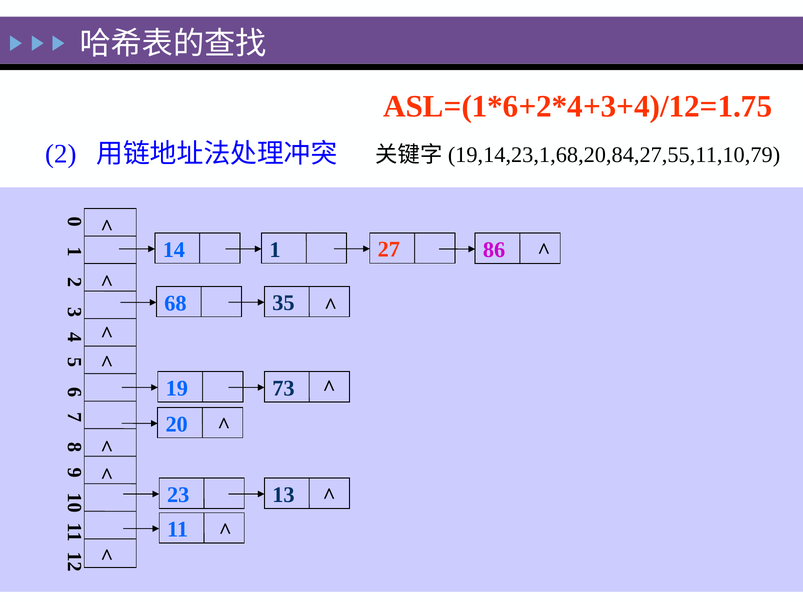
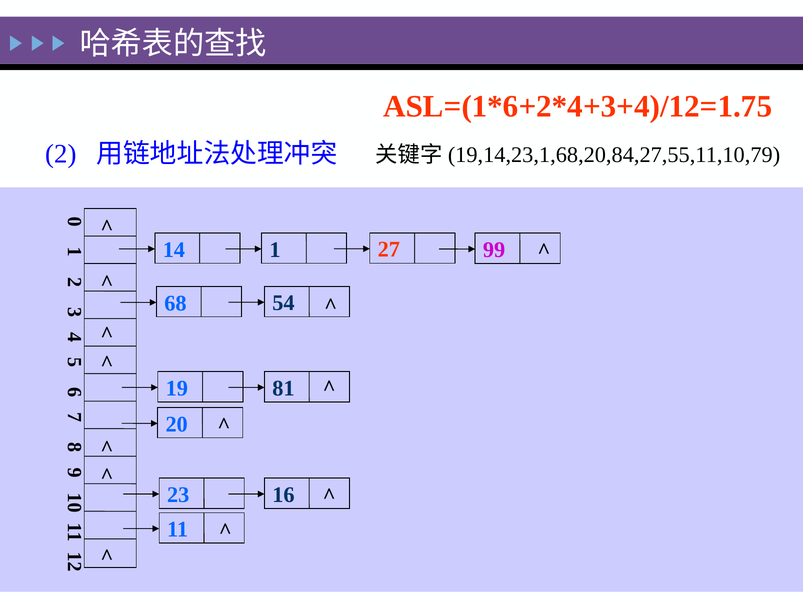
86: 86 -> 99
35: 35 -> 54
73: 73 -> 81
13: 13 -> 16
